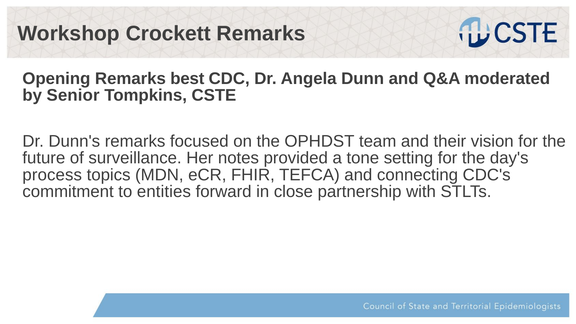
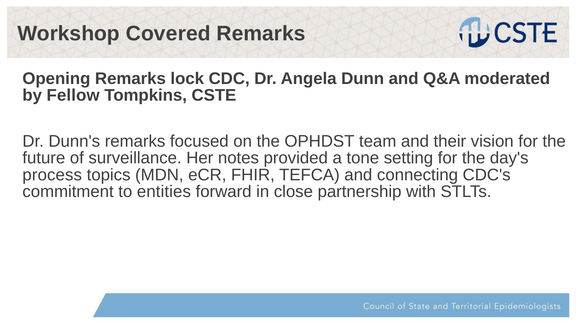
Crockett: Crockett -> Covered
best: best -> lock
Senior: Senior -> Fellow
